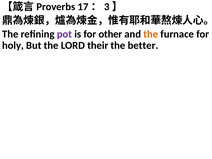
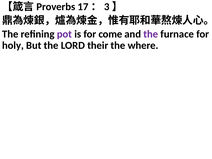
other: other -> come
the at (151, 34) colour: orange -> purple
better: better -> where
